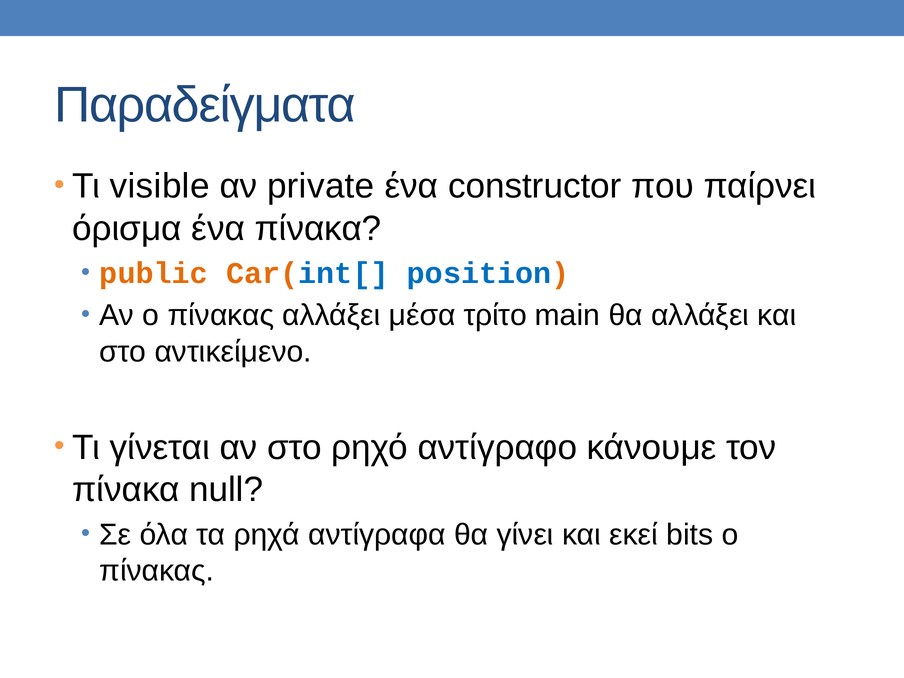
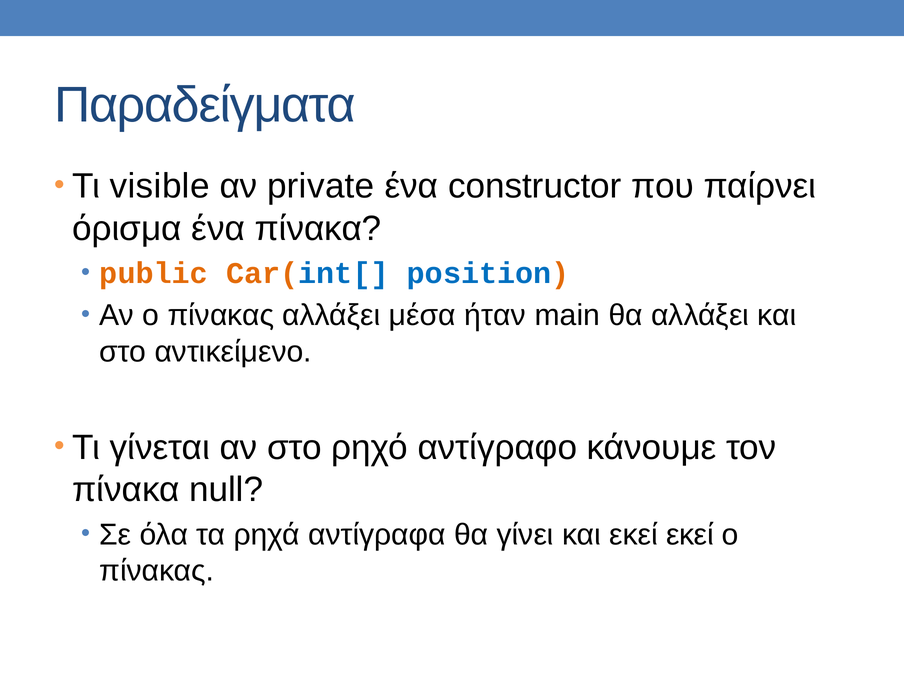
τρίτο: τρίτο -> ήταν
εκεί bits: bits -> εκεί
